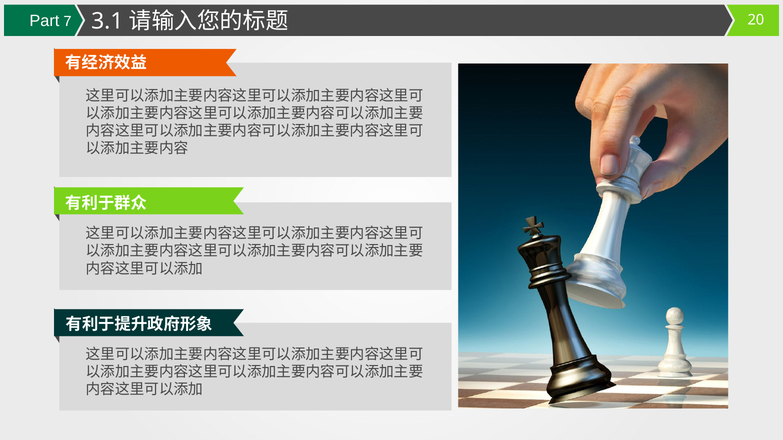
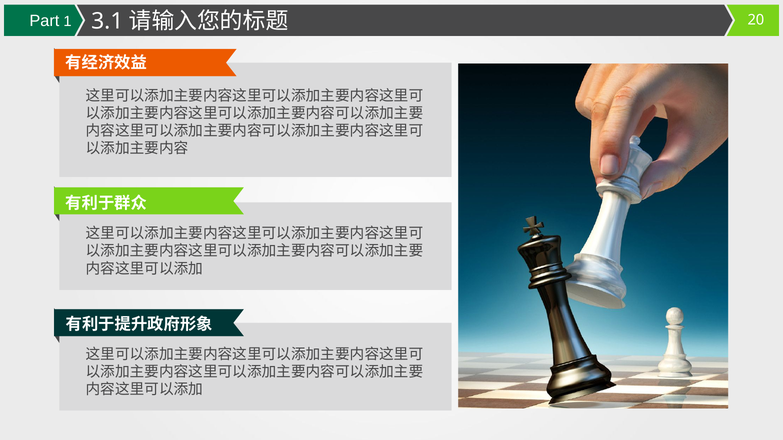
7: 7 -> 1
